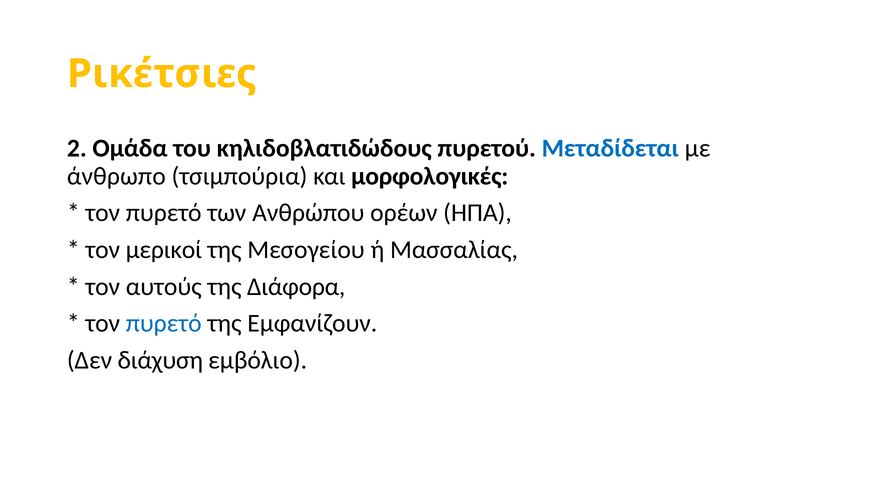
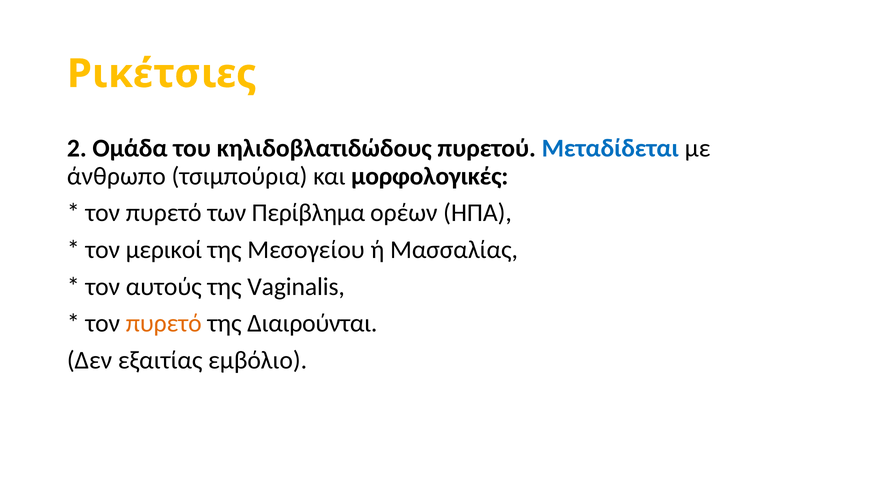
Ανθρώπου: Ανθρώπου -> Περίβλημα
Διάφορα: Διάφορα -> Vaginalis
πυρετό at (164, 323) colour: blue -> orange
Εμφανίζουν: Εμφανίζουν -> Διαιρούνται
διάχυση: διάχυση -> εξαιτίας
